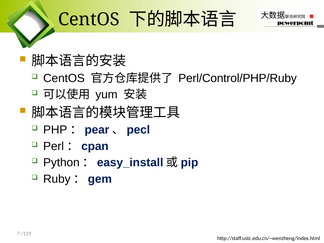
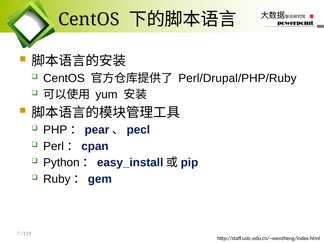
Perl/Control/PHP/Ruby: Perl/Control/PHP/Ruby -> Perl/Drupal/PHP/Ruby
